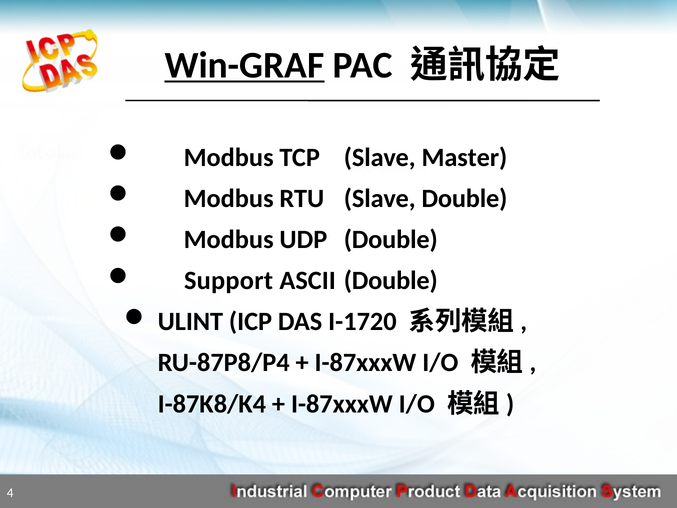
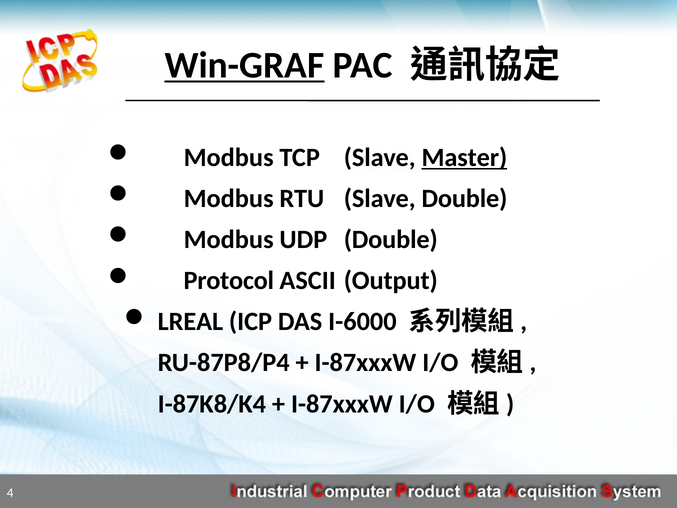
Master underline: none -> present
Support: Support -> Protocol
ASCII Double: Double -> Output
ULINT: ULINT -> LREAL
I-1720: I-1720 -> I-6000
